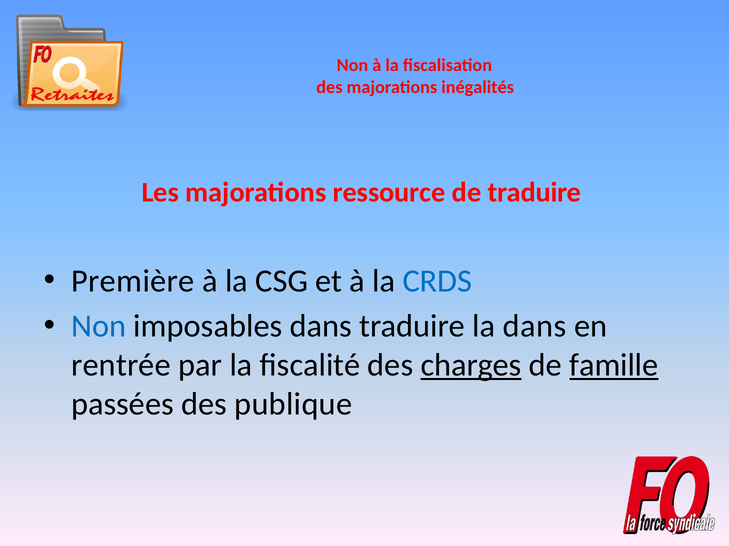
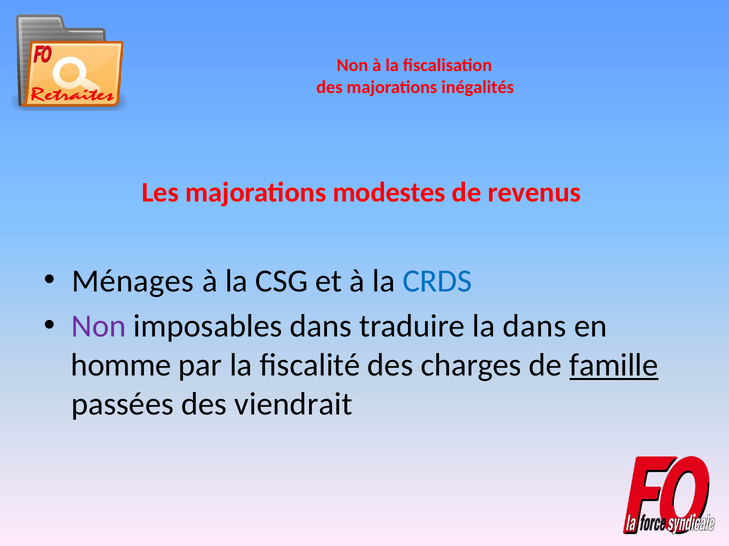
ressource: ressource -> modestes
de traduire: traduire -> revenus
Première: Première -> Ménages
Non at (99, 327) colour: blue -> purple
rentrée: rentrée -> homme
charges underline: present -> none
publique: publique -> viendrait
